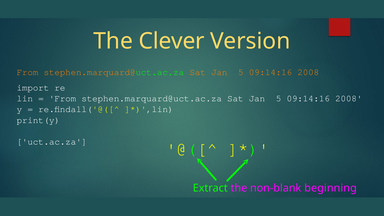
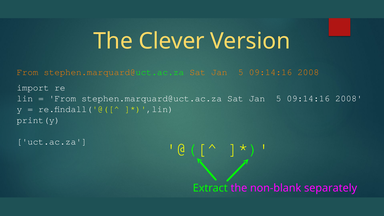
beginning: beginning -> separately
